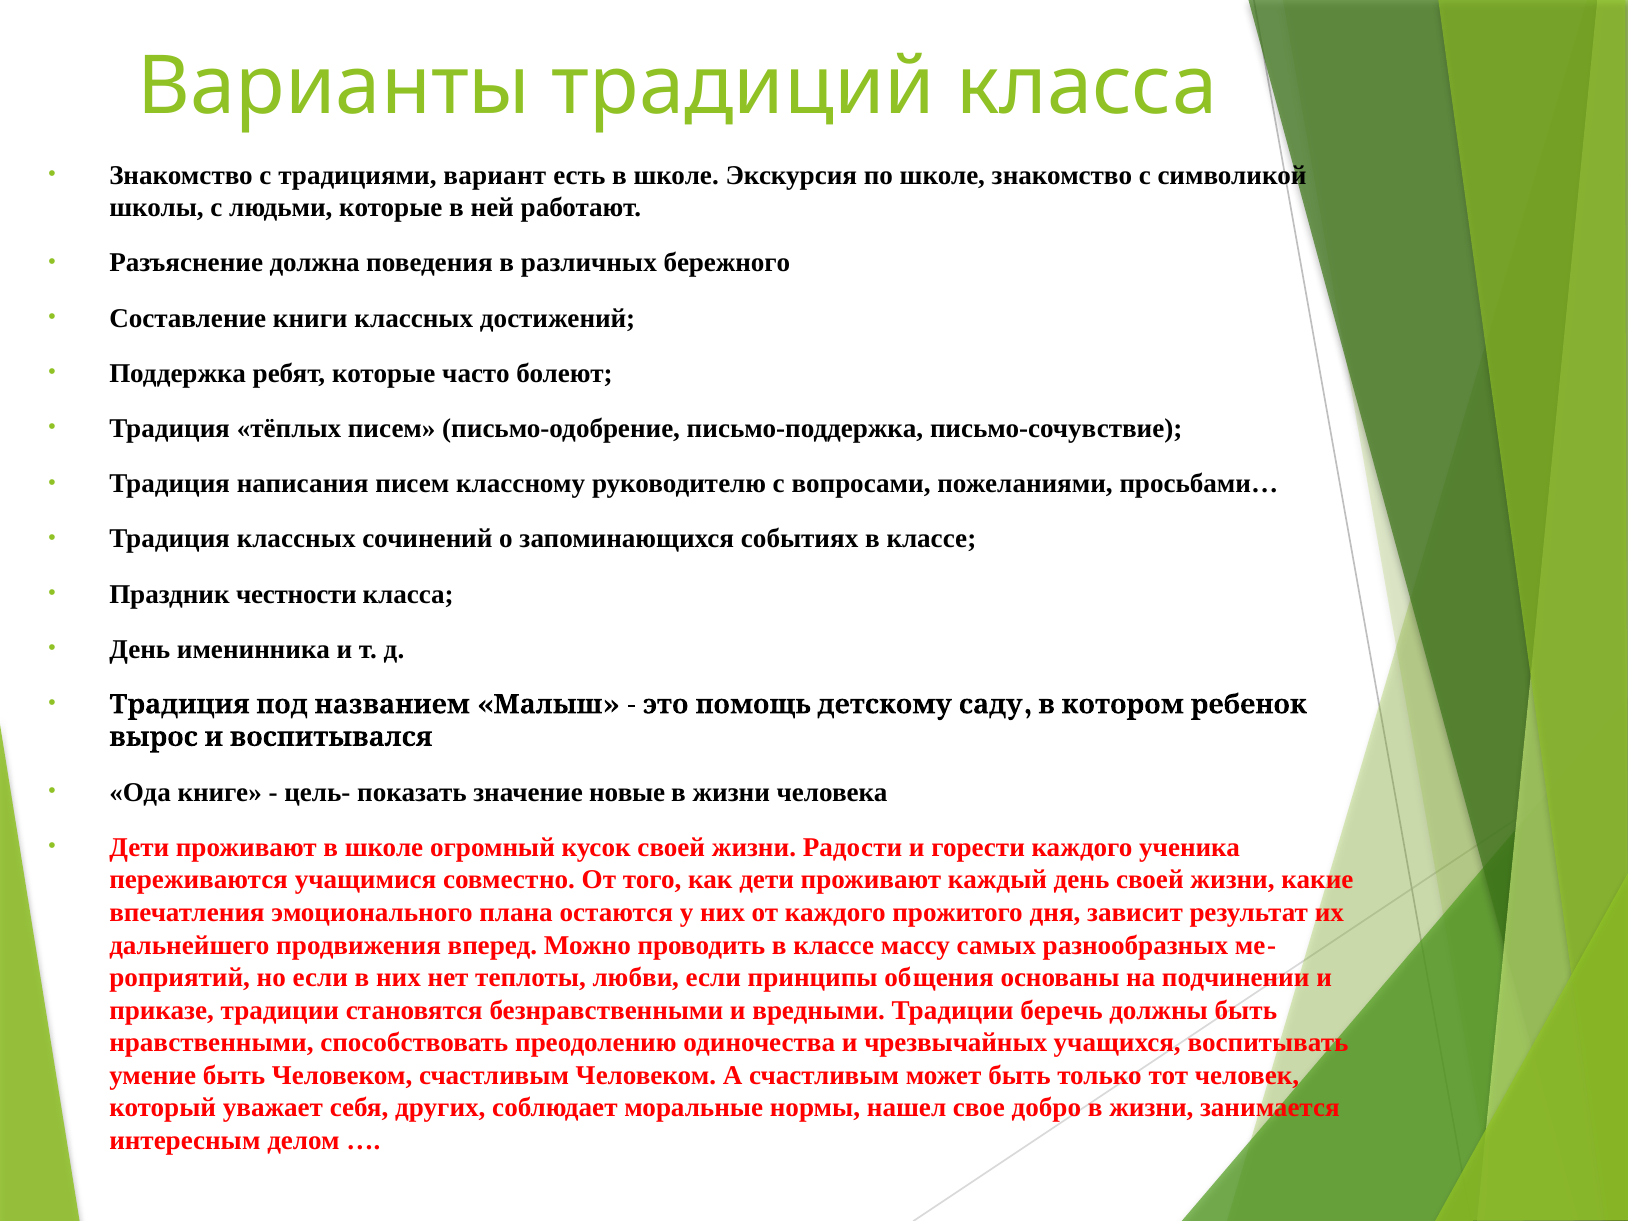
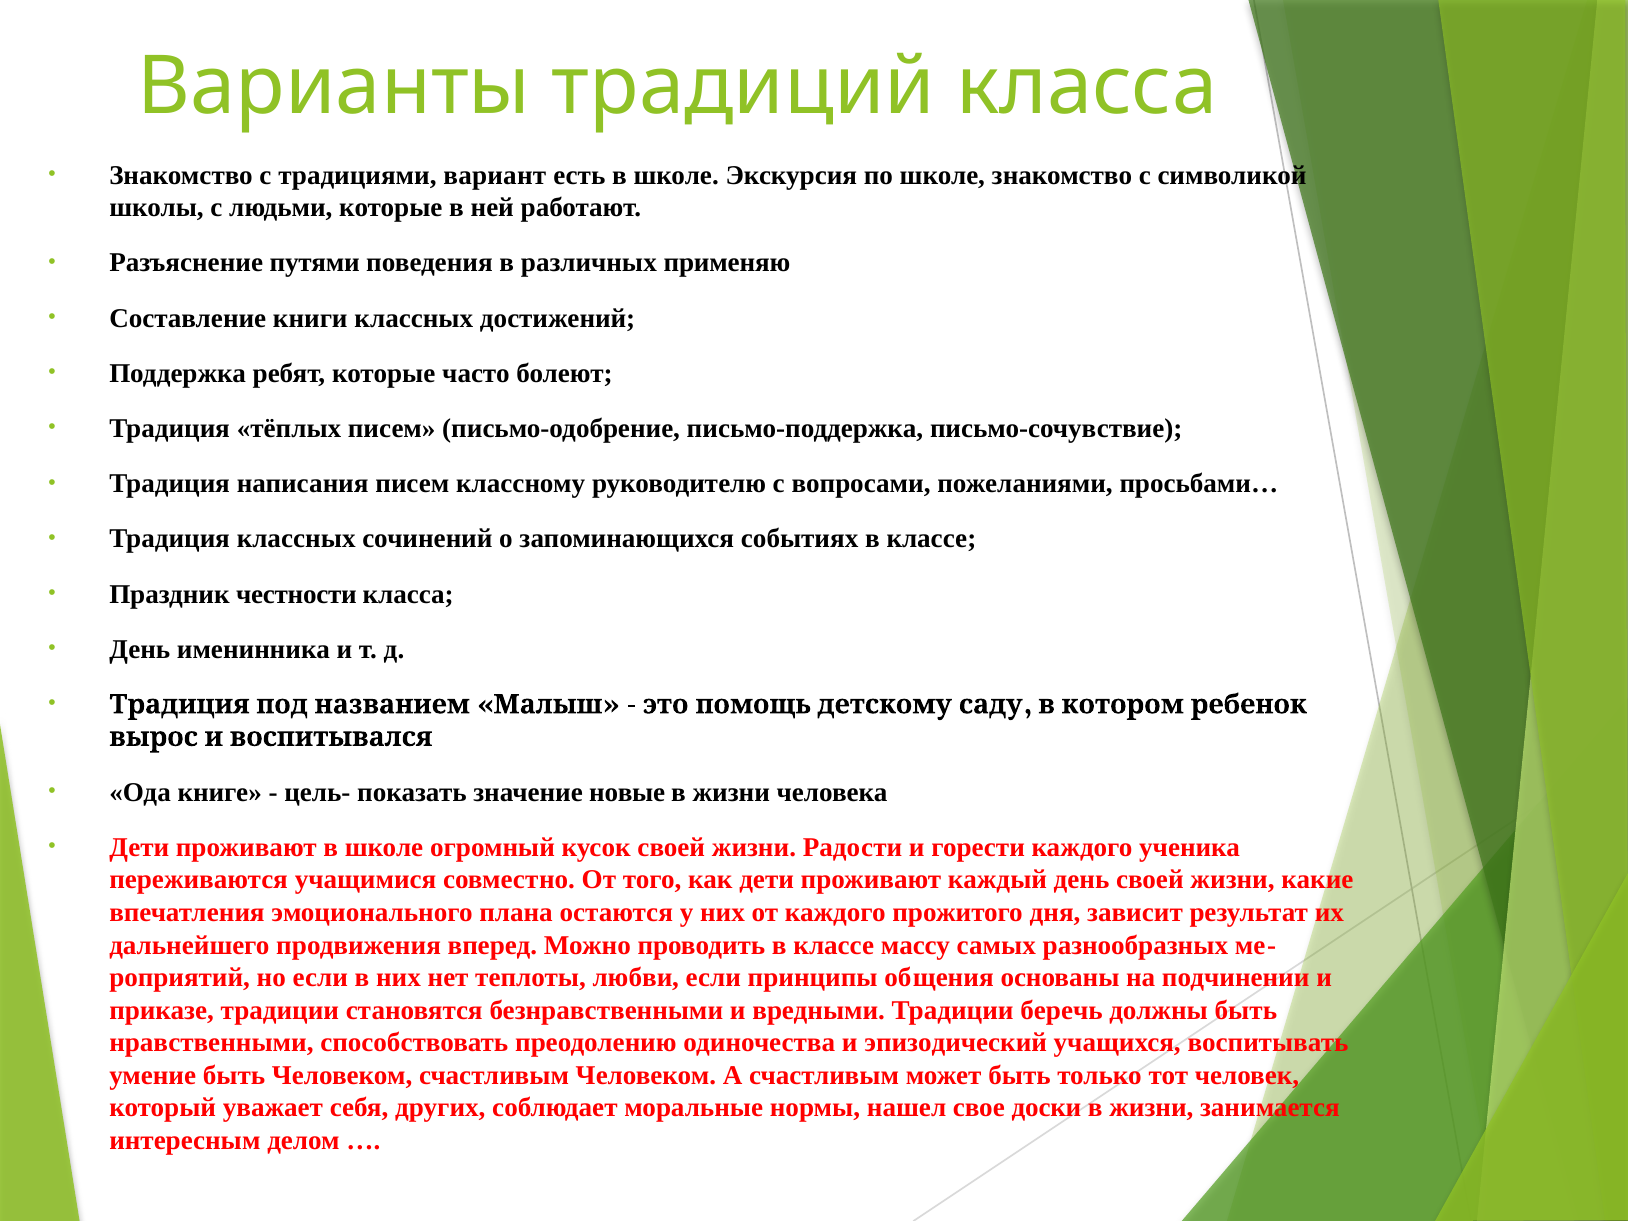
должна: должна -> путями
бережного: бережного -> применяю
чрезвычайных: чрезвычайных -> эпизодический
добро: добро -> доски
